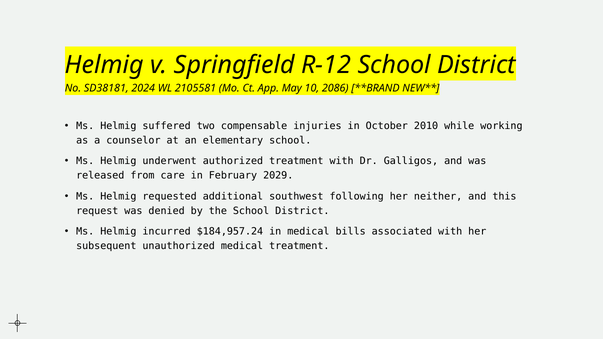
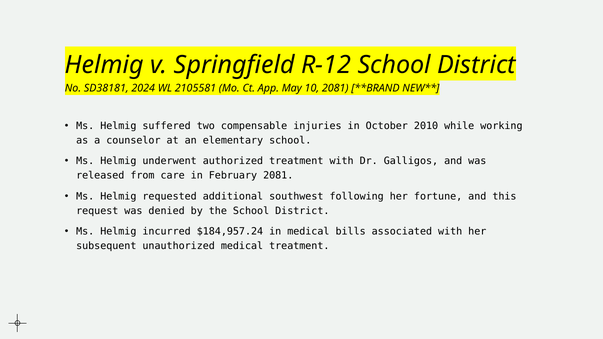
10 2086: 2086 -> 2081
February 2029: 2029 -> 2081
neither: neither -> fortune
